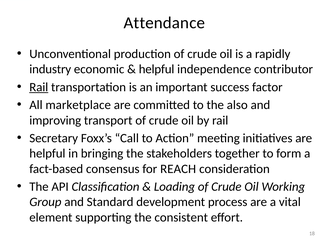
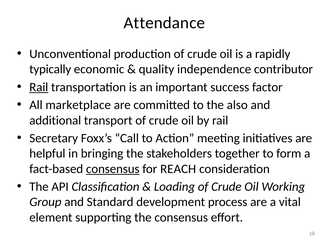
industry: industry -> typically
helpful at (157, 69): helpful -> quality
improving: improving -> additional
consensus at (113, 169) underline: none -> present
the consistent: consistent -> consensus
